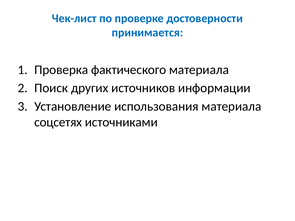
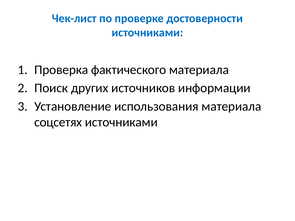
принимается at (147, 33): принимается -> источниками
